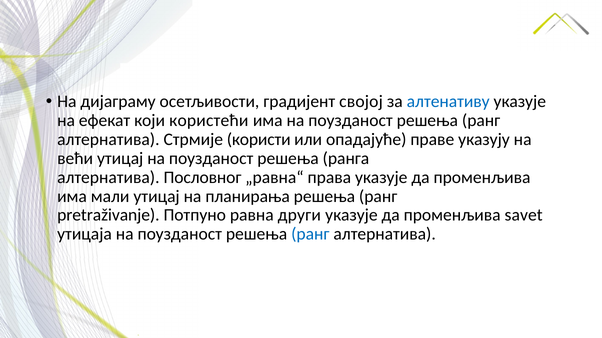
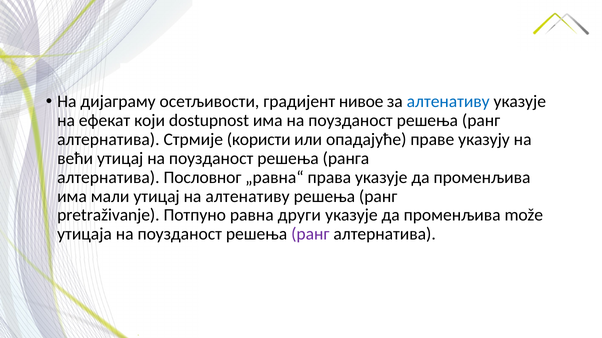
својој: својој -> нивое
користећи: користећи -> dostupnost
на планирања: планирања -> алтенативу
savet: savet -> može
ранг at (310, 235) colour: blue -> purple
